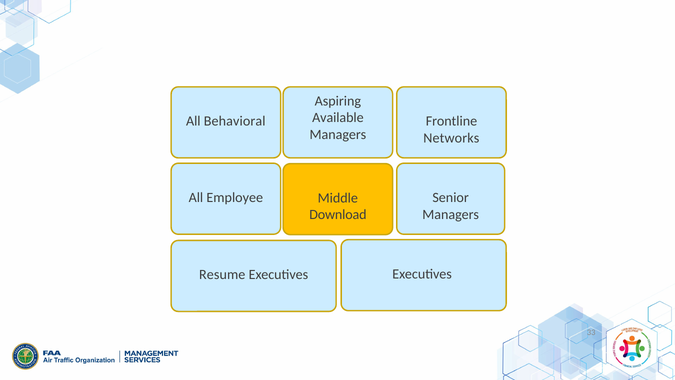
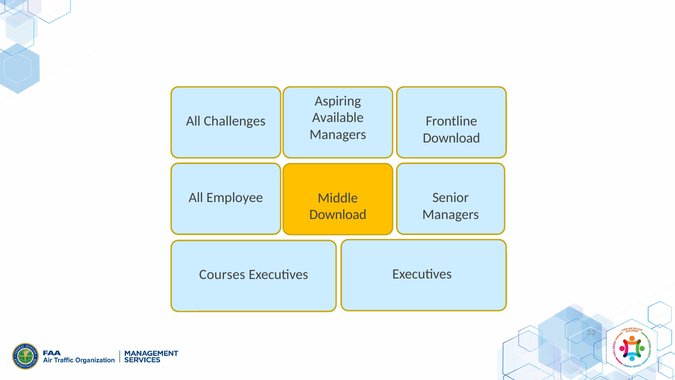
Behavioral: Behavioral -> Challenges
Networks at (451, 138): Networks -> Download
Resume: Resume -> Courses
